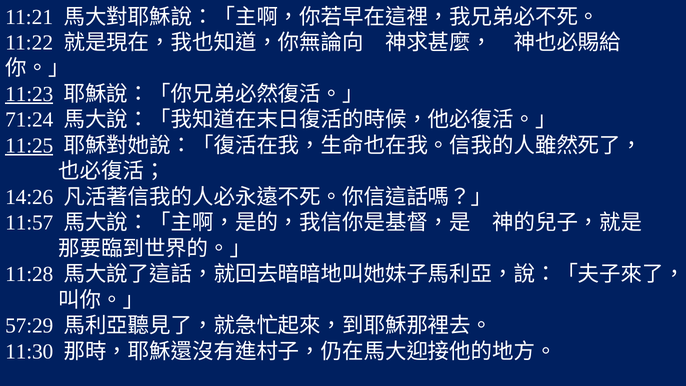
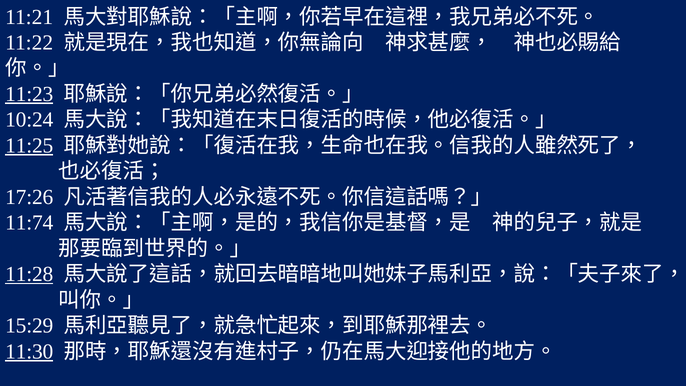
71:24: 71:24 -> 10:24
14:26: 14:26 -> 17:26
11:57: 11:57 -> 11:74
11:28 underline: none -> present
57:29: 57:29 -> 15:29
11:30 underline: none -> present
